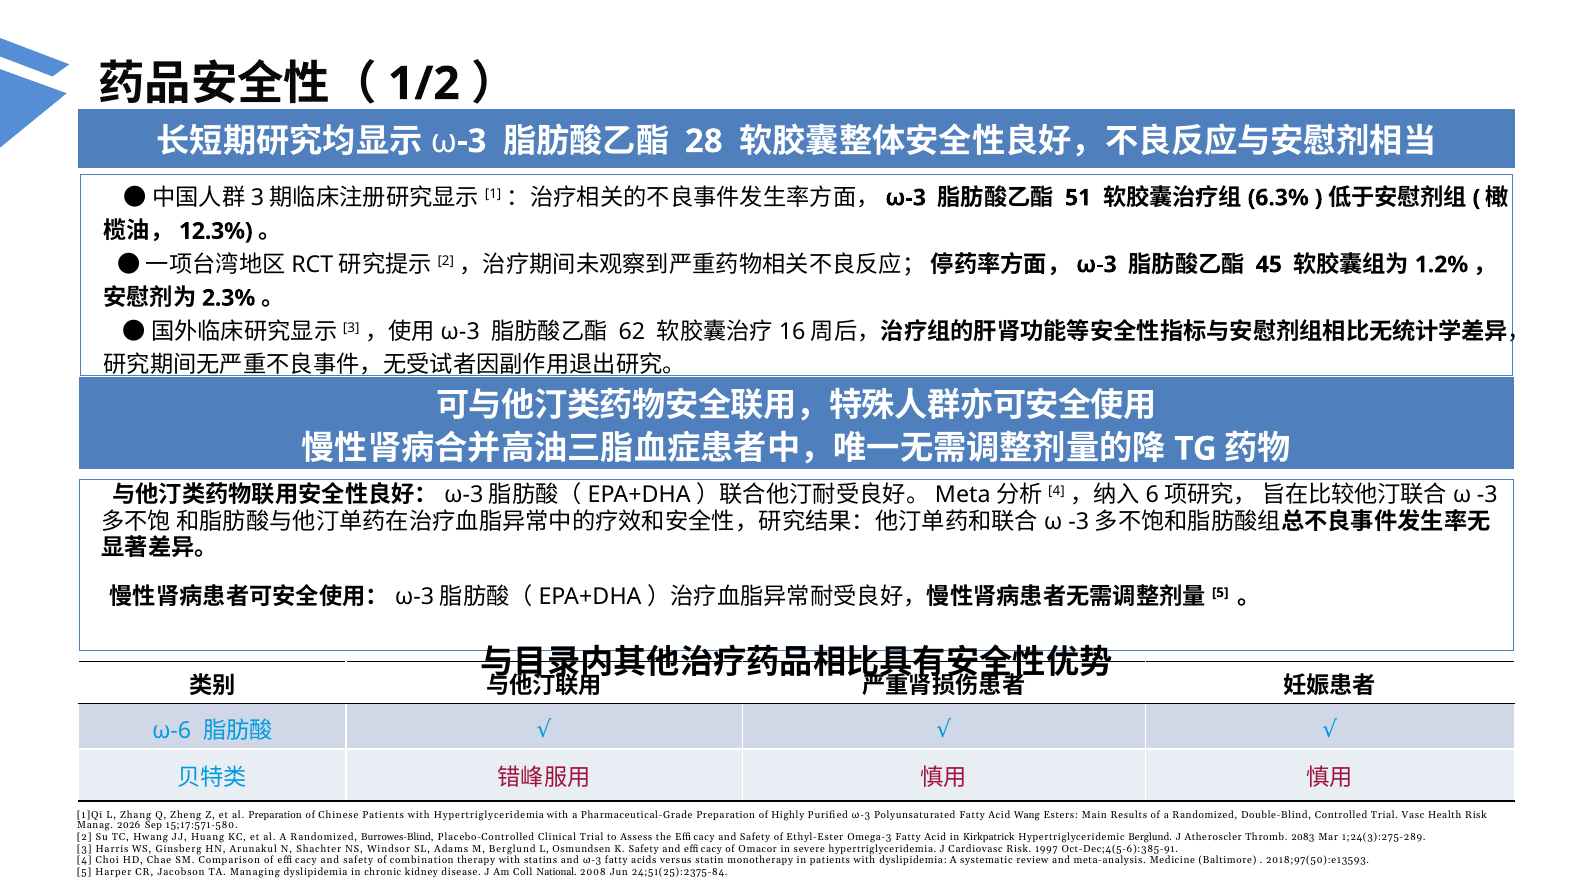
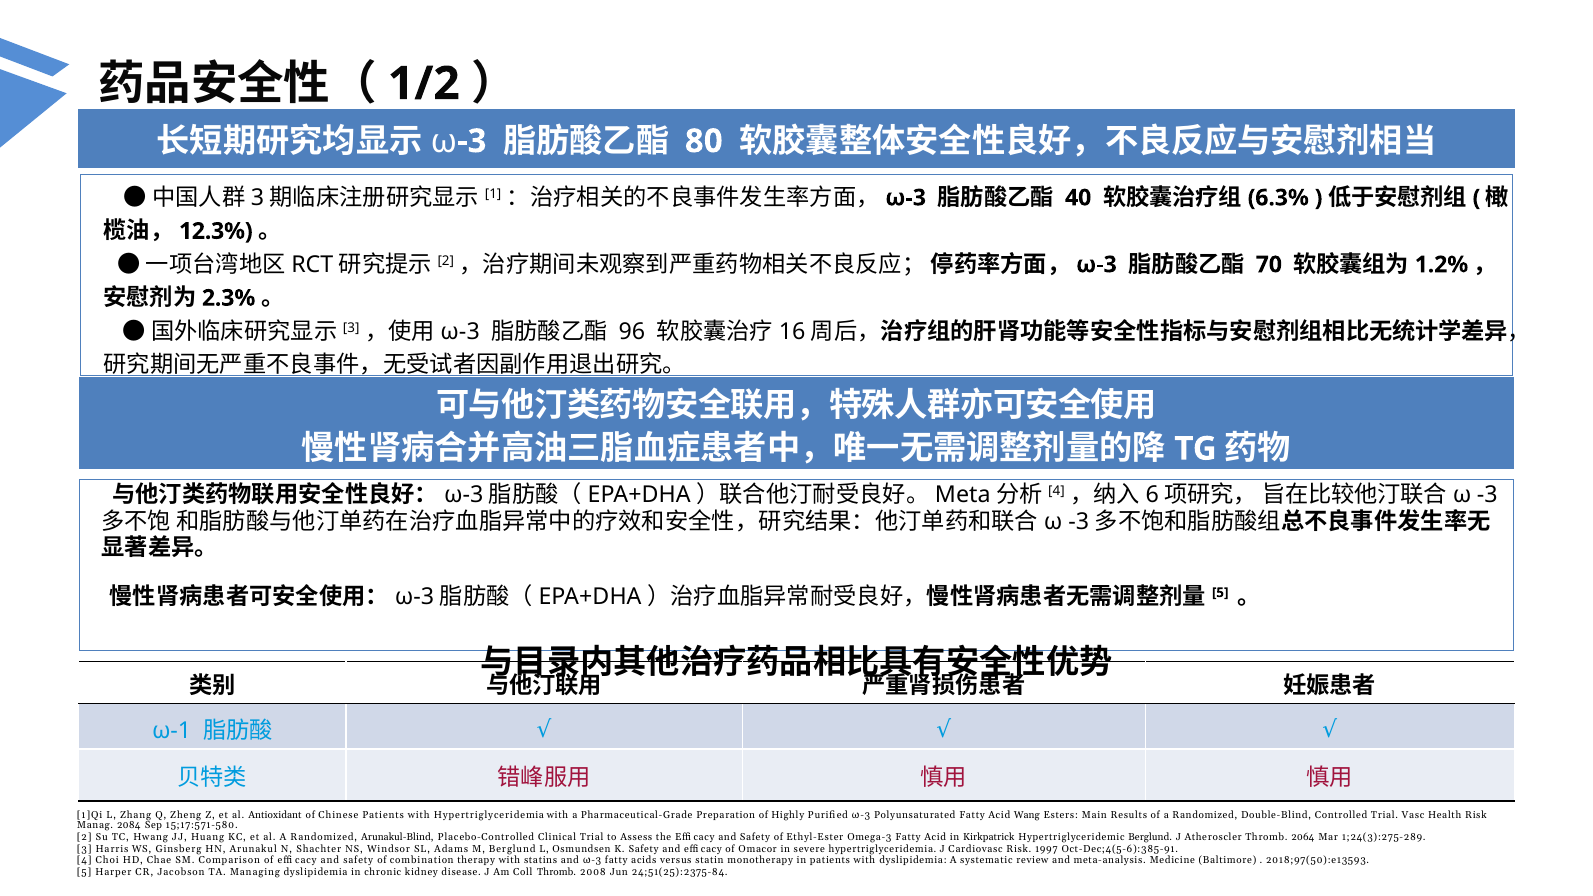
28: 28 -> 80
51: 51 -> 40
45: 45 -> 70
62: 62 -> 96
ω-6: ω-6 -> ω-1
al Preparation: Preparation -> Antioxidant
2026: 2026 -> 2084
Burrowes-Blind: Burrowes-Blind -> Arunakul-Blind
2083: 2083 -> 2064
Coll National: National -> Thromb
